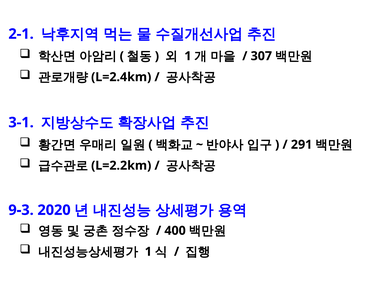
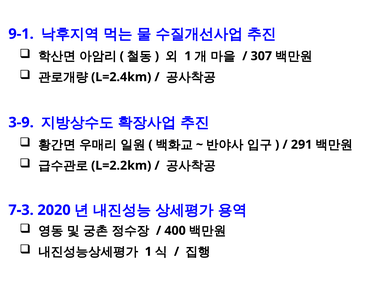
2-1: 2-1 -> 9-1
3-1: 3-1 -> 3-9
9-3: 9-3 -> 7-3
